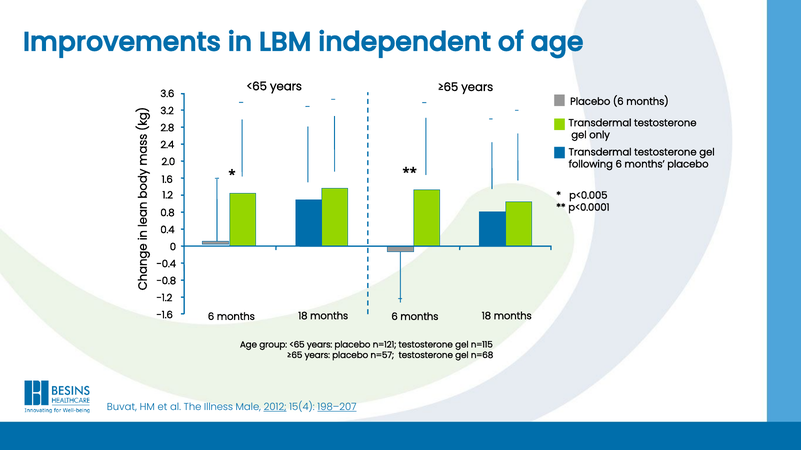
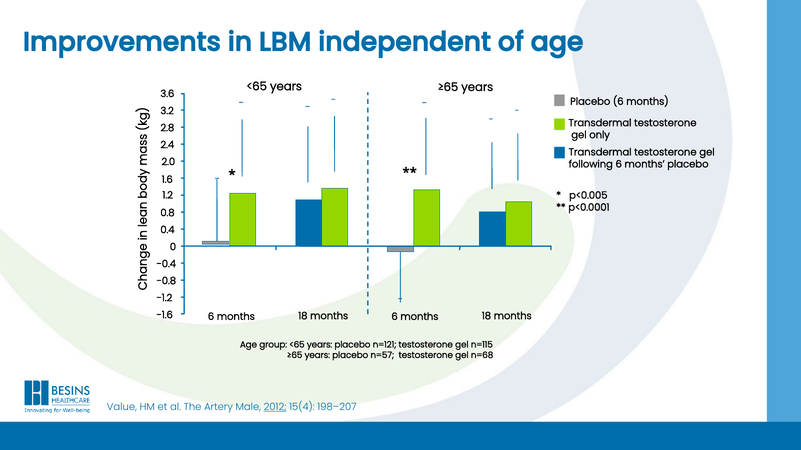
Buvat: Buvat -> Value
Illness: Illness -> Artery
198–207 underline: present -> none
